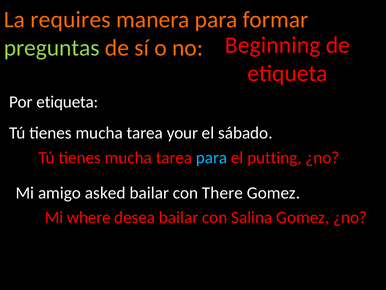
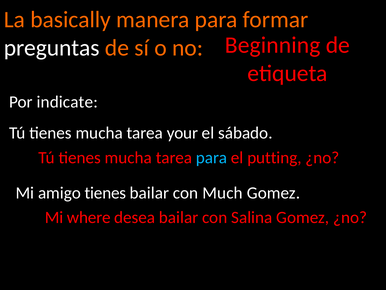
requires: requires -> basically
preguntas colour: light green -> white
Por etiqueta: etiqueta -> indicate
amigo asked: asked -> tienes
There: There -> Much
